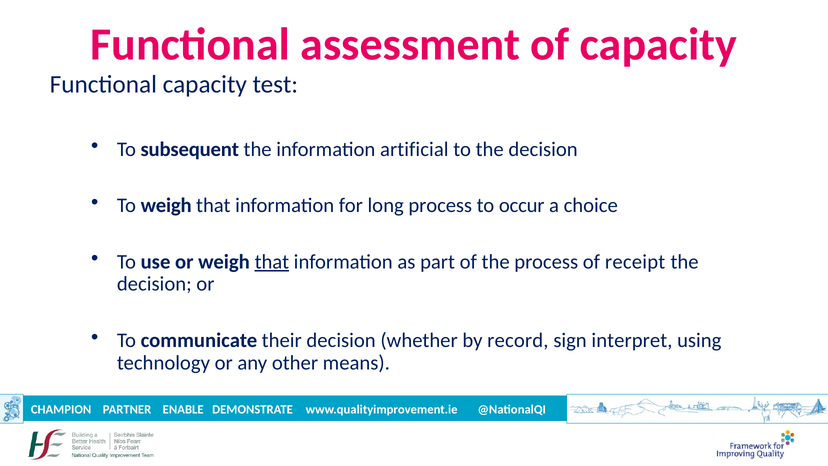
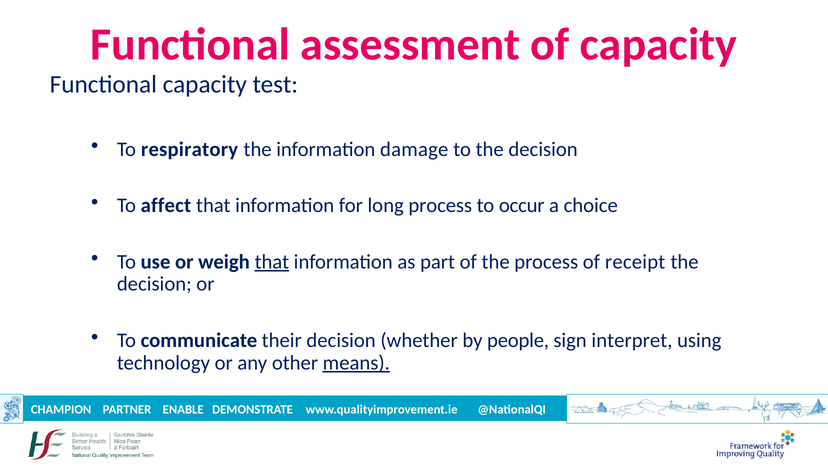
subsequent: subsequent -> respiratory
artificial: artificial -> damage
To weigh: weigh -> affect
record: record -> people
means underline: none -> present
